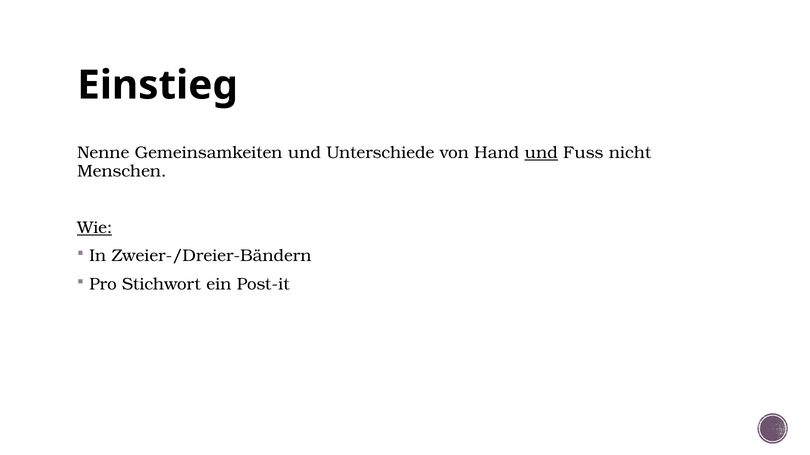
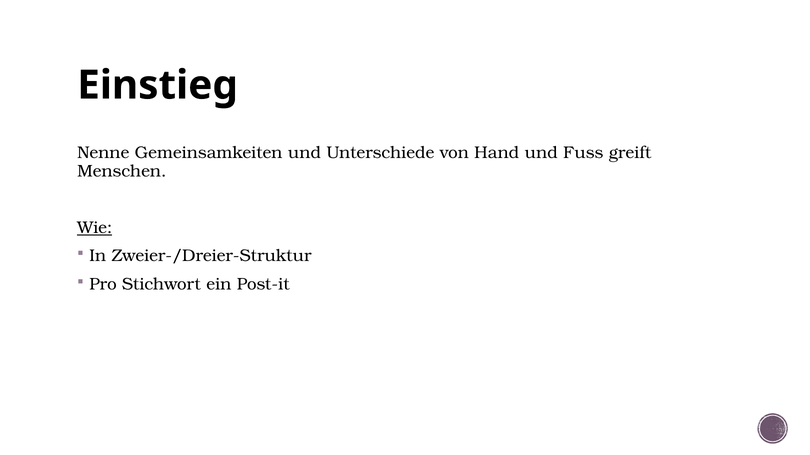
und at (541, 153) underline: present -> none
nicht: nicht -> greift
Zweier-/Dreier-Bändern: Zweier-/Dreier-Bändern -> Zweier-/Dreier-Struktur
